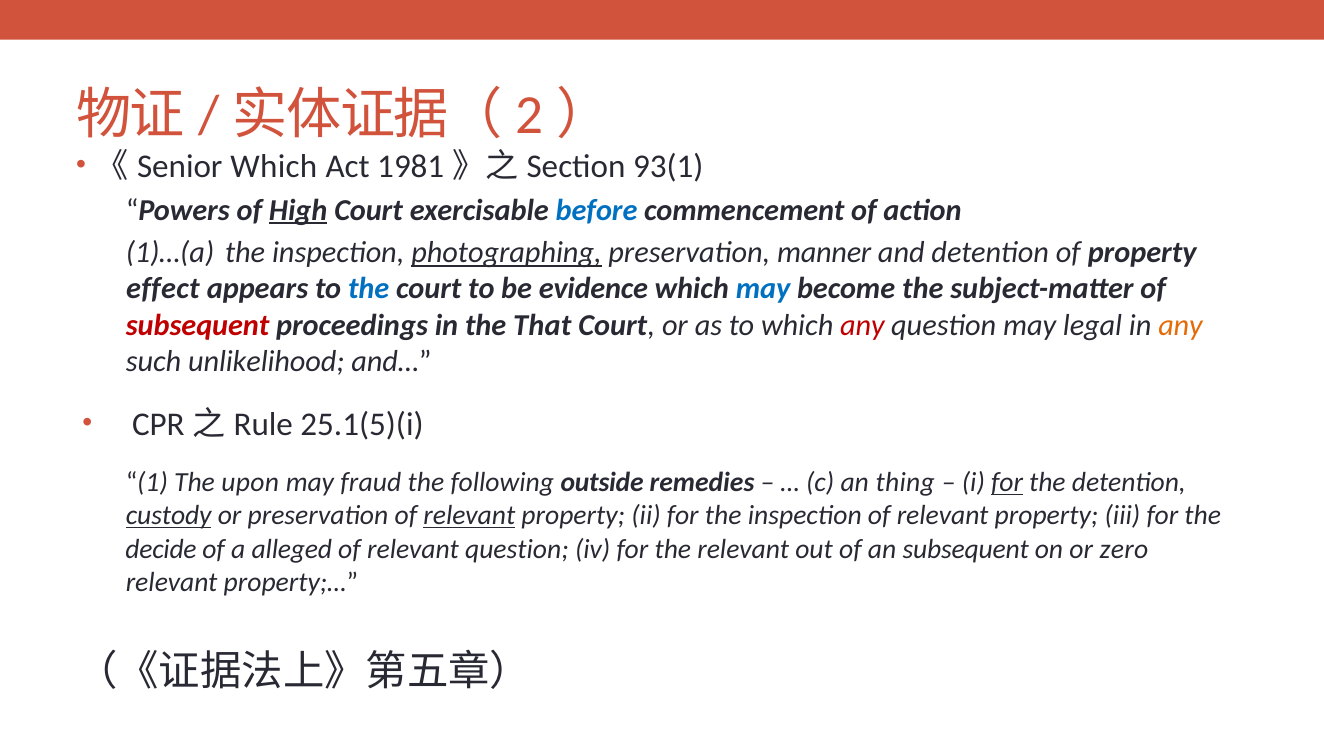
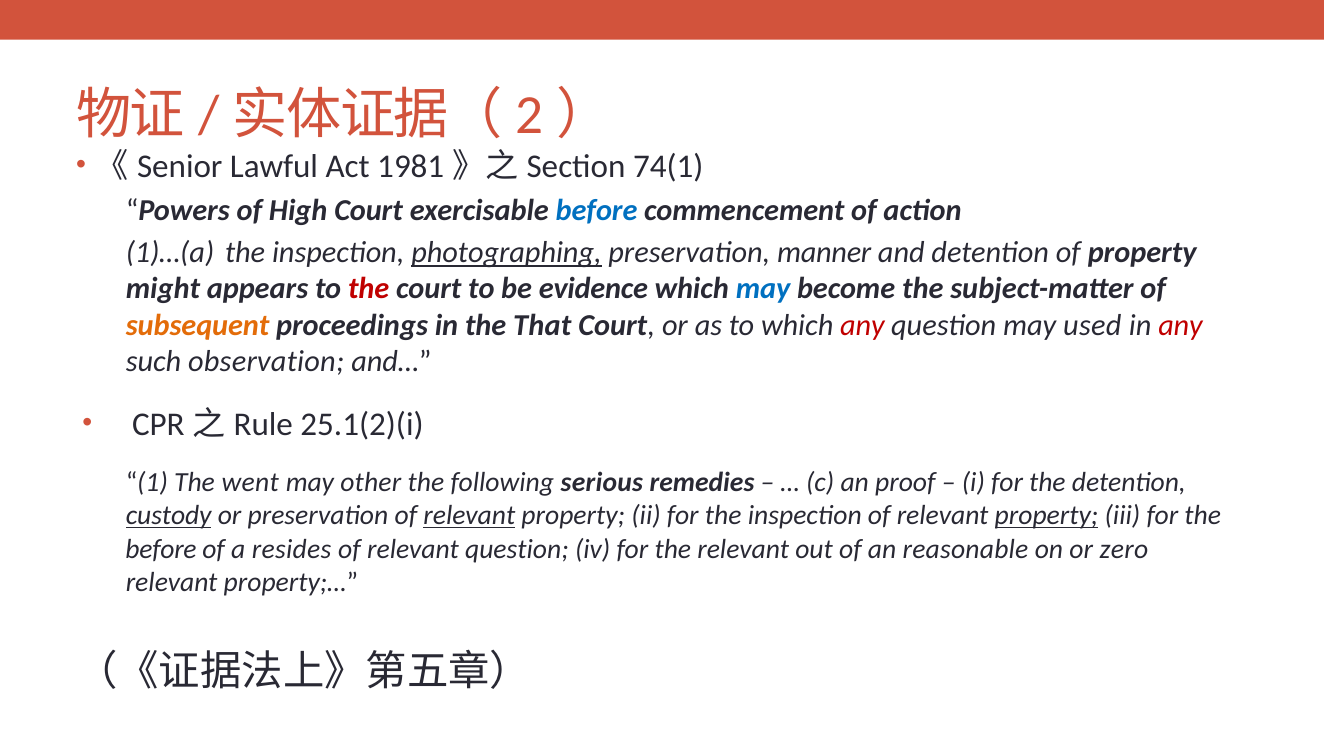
《Senior Which: Which -> Lawful
93(1: 93(1 -> 74(1
High underline: present -> none
effect: effect -> might
the at (369, 289) colour: blue -> red
subsequent at (198, 325) colour: red -> orange
legal: legal -> used
any at (1180, 325) colour: orange -> red
unlikelihood: unlikelihood -> observation
25.1(5)(i: 25.1(5)(i -> 25.1(2)(i
upon: upon -> went
fraud: fraud -> other
outside: outside -> serious
thing: thing -> proof
for at (1007, 482) underline: present -> none
property at (1046, 516) underline: none -> present
decide at (161, 549): decide -> before
alleged: alleged -> resides
an subsequent: subsequent -> reasonable
